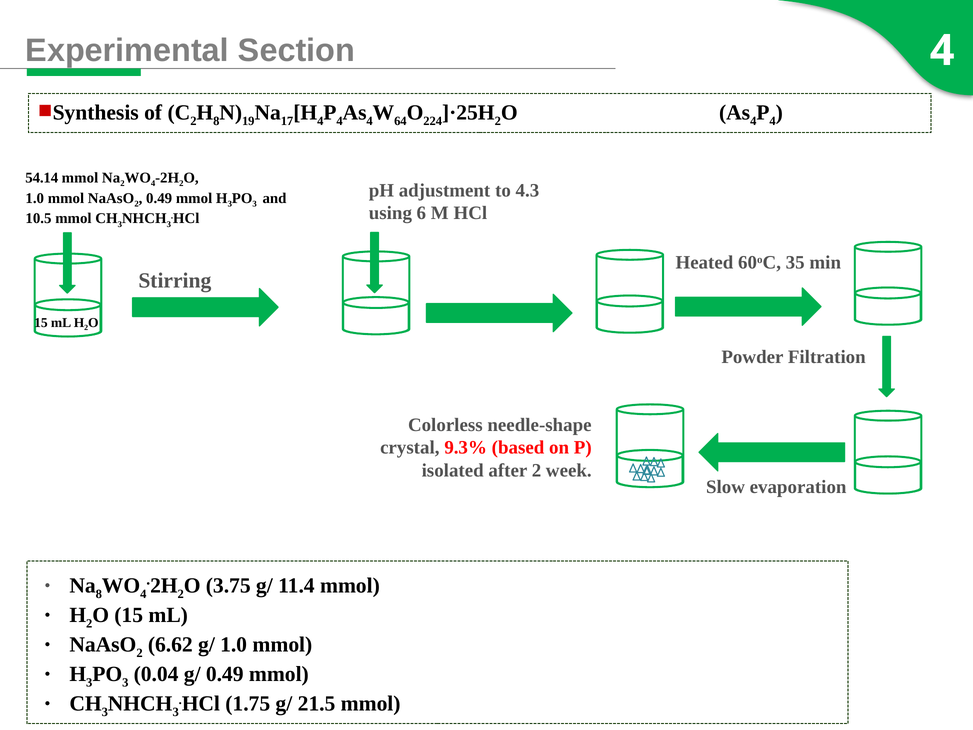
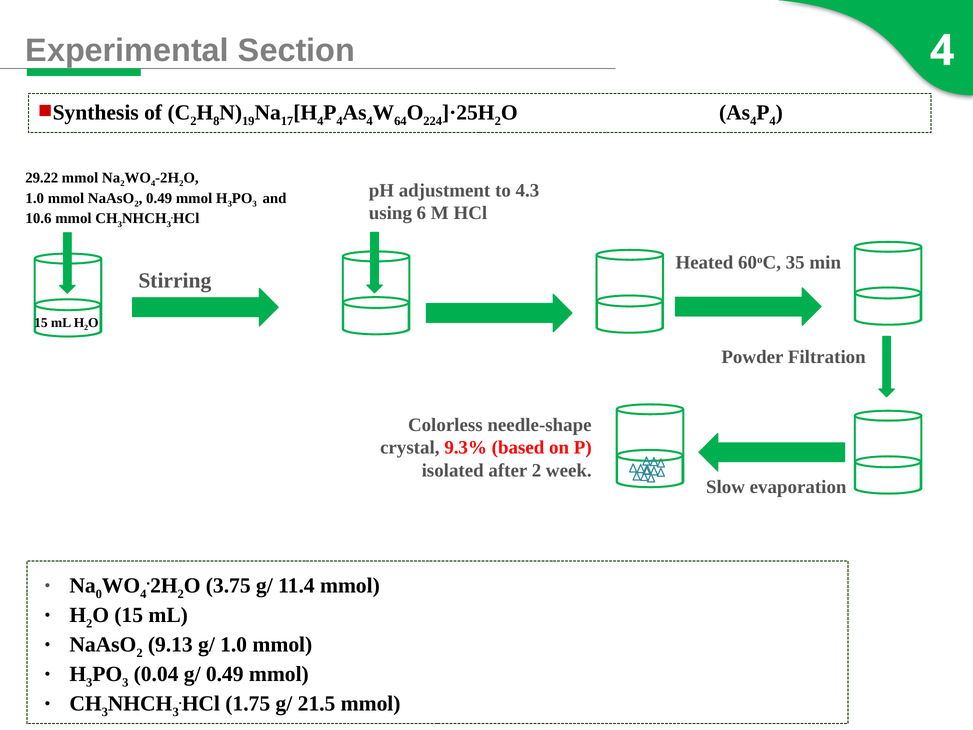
54.14: 54.14 -> 29.22
10.5: 10.5 -> 10.6
8 at (99, 594): 8 -> 0
6.62: 6.62 -> 9.13
